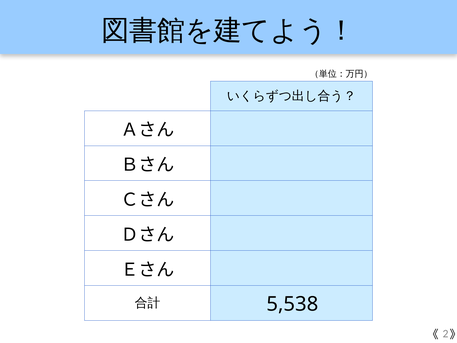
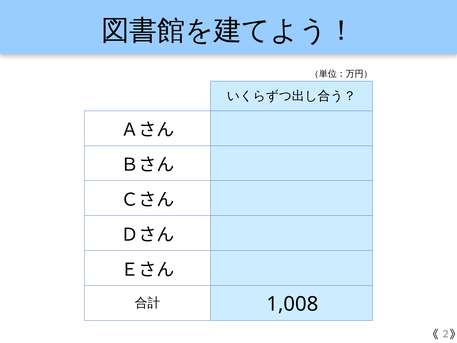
5,538: 5,538 -> 1,008
